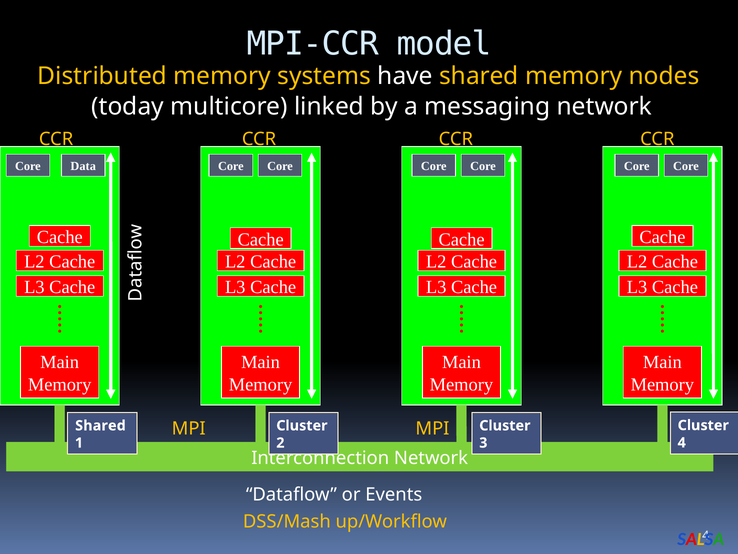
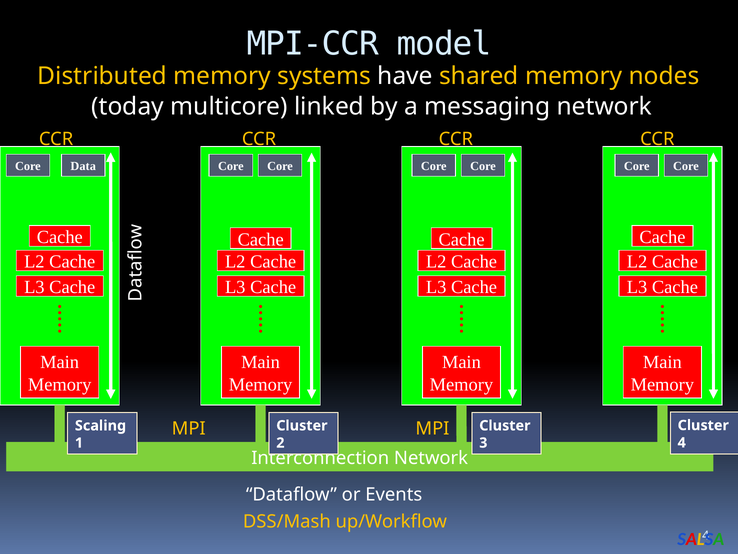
Shared at (100, 425): Shared -> Scaling
